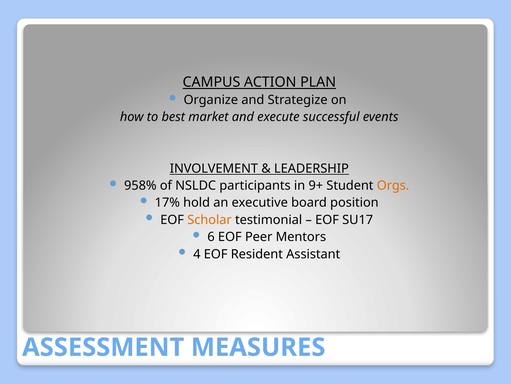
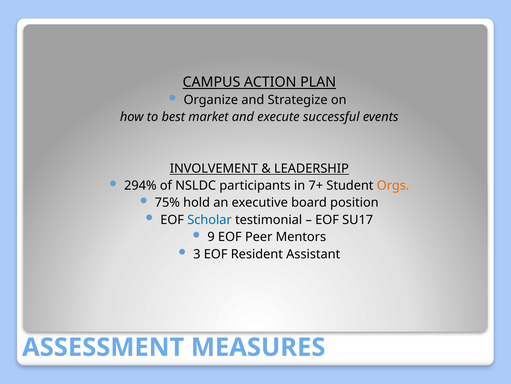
958%: 958% -> 294%
9+: 9+ -> 7+
17%: 17% -> 75%
Scholar colour: orange -> blue
6: 6 -> 9
4: 4 -> 3
